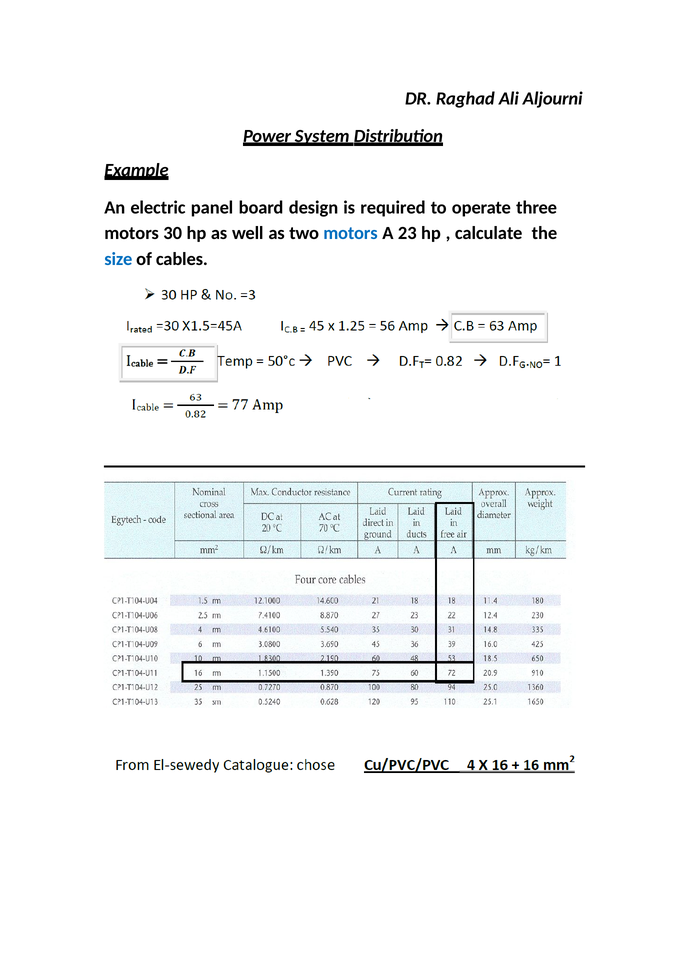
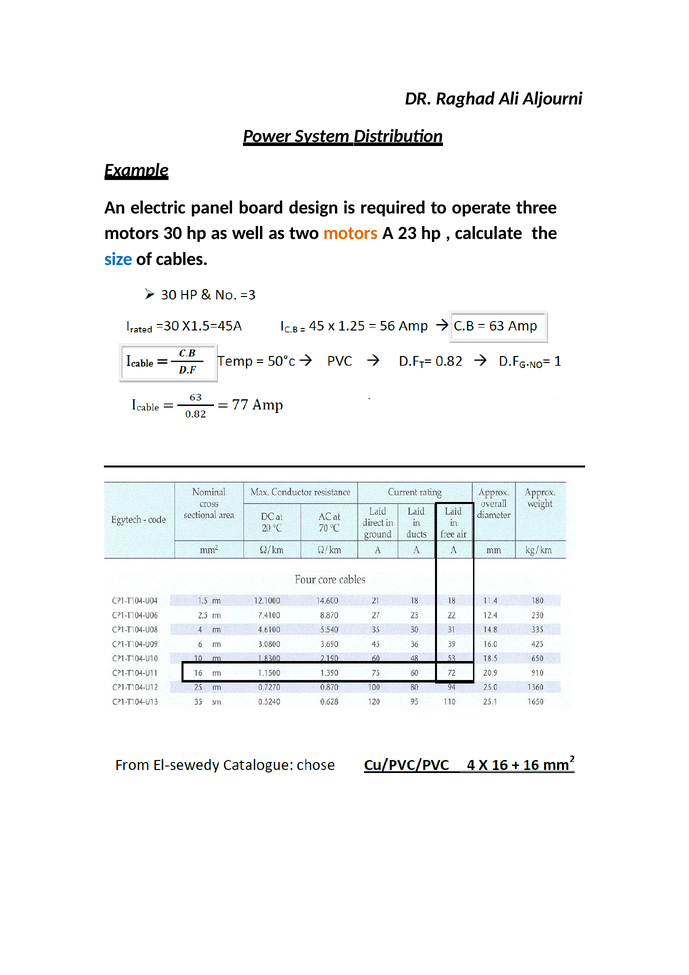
motors at (350, 233) colour: blue -> orange
